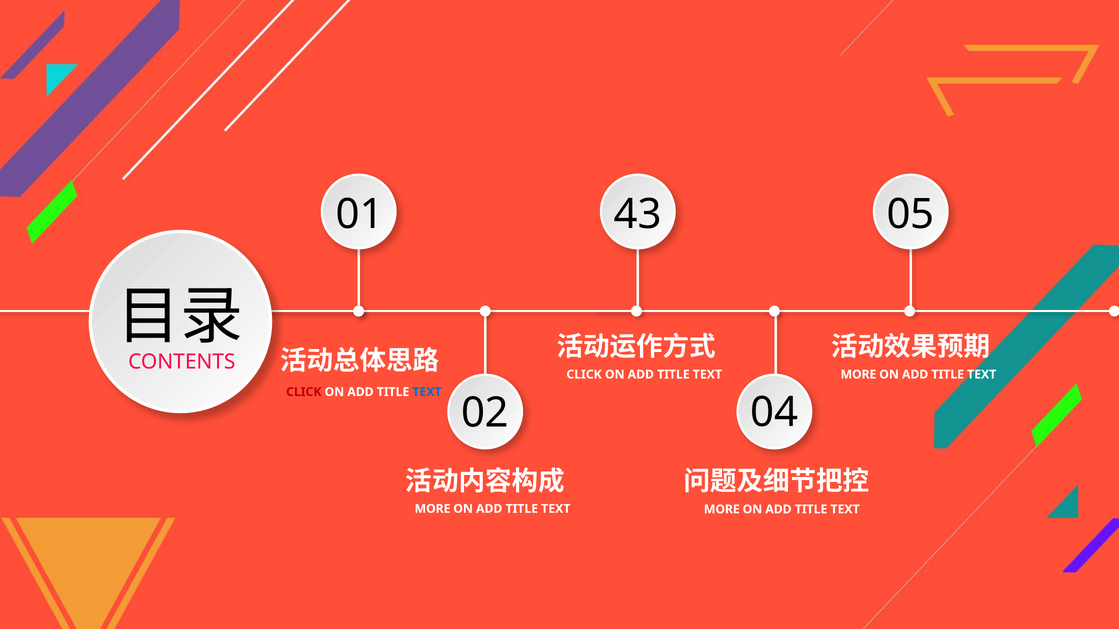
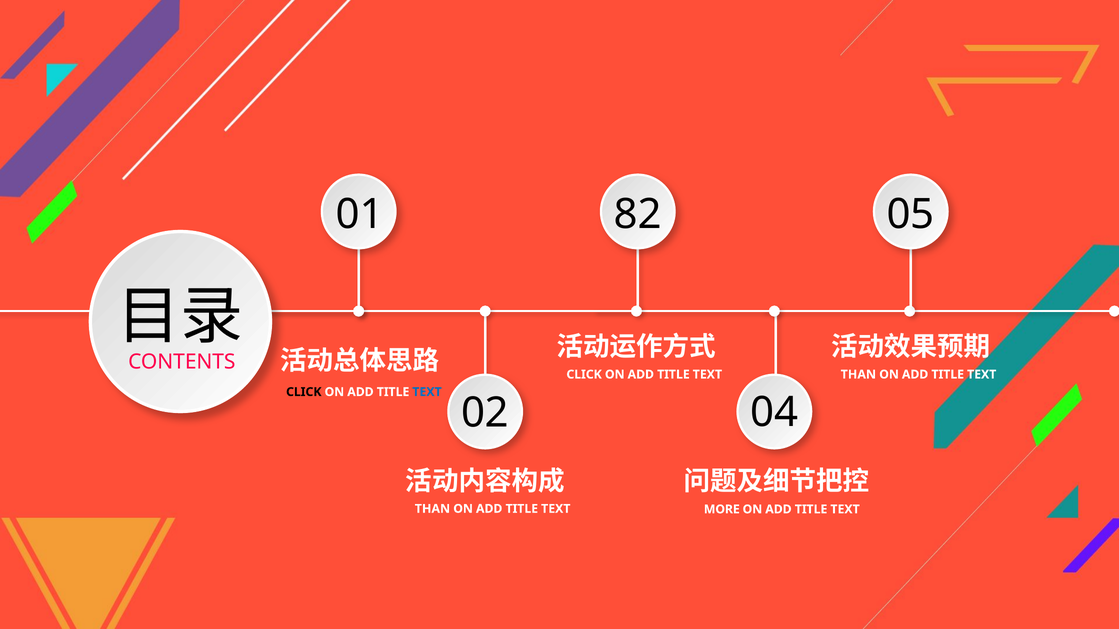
43: 43 -> 82
MORE at (858, 375): MORE -> THAN
CLICK at (304, 392) colour: red -> black
MORE at (433, 509): MORE -> THAN
